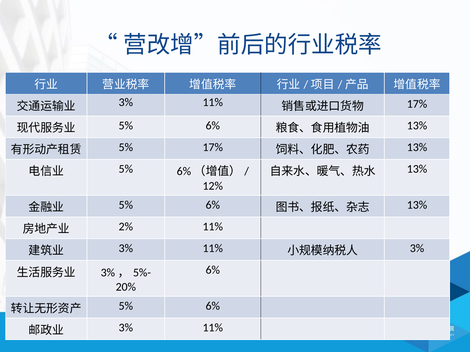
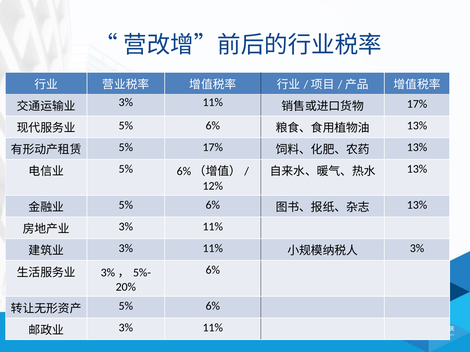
2% at (126, 227): 2% -> 3%
